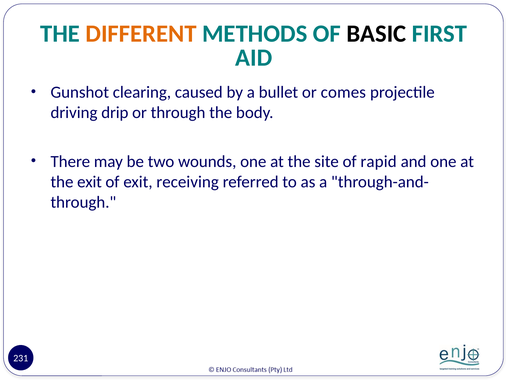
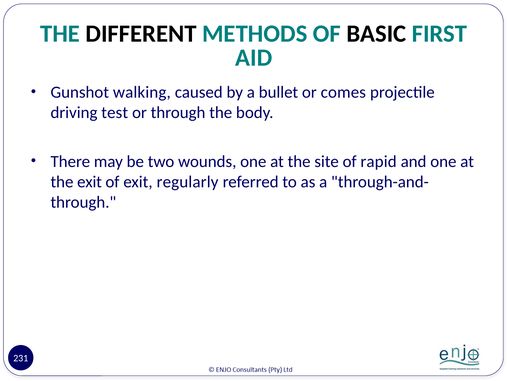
DIFFERENT colour: orange -> black
clearing: clearing -> walking
drip: drip -> test
receiving: receiving -> regularly
